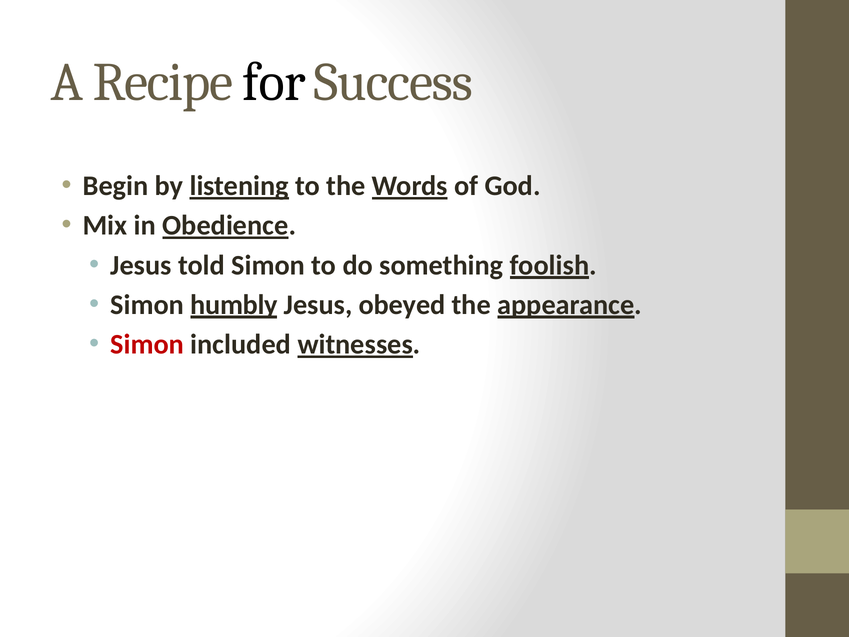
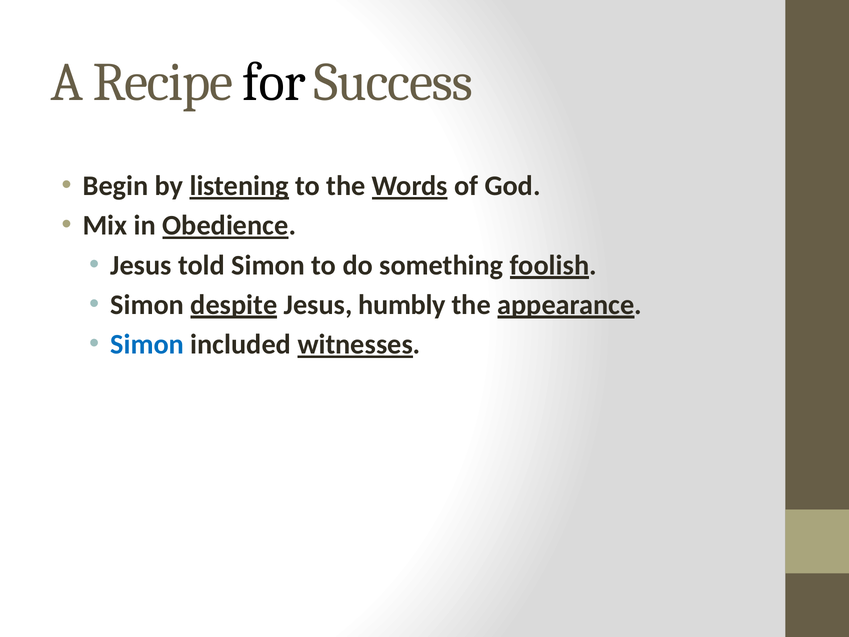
humbly: humbly -> despite
obeyed: obeyed -> humbly
Simon at (147, 344) colour: red -> blue
